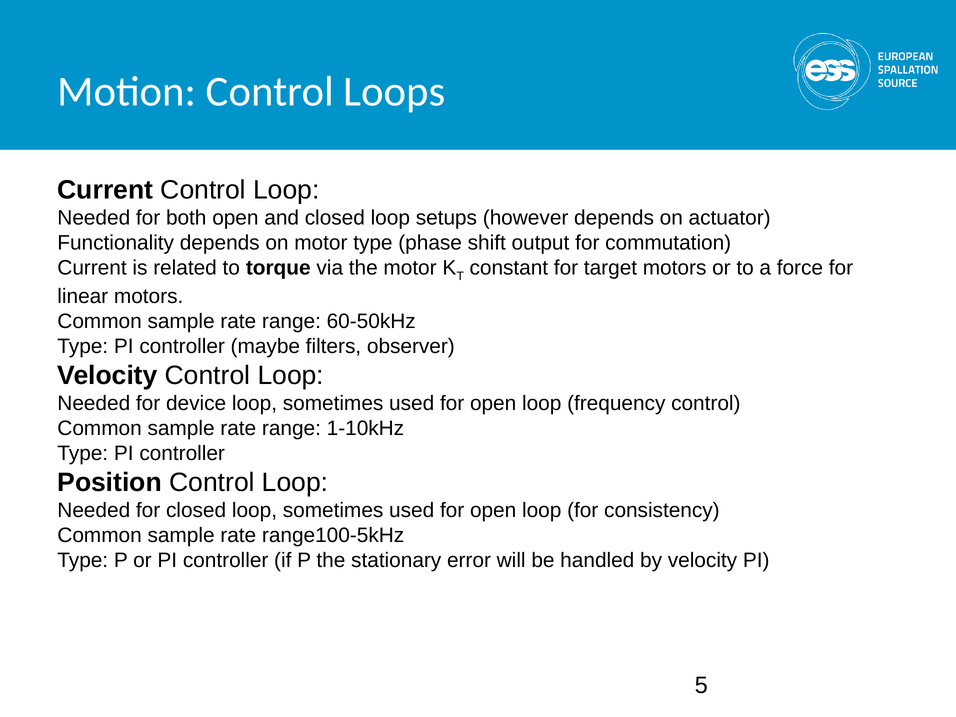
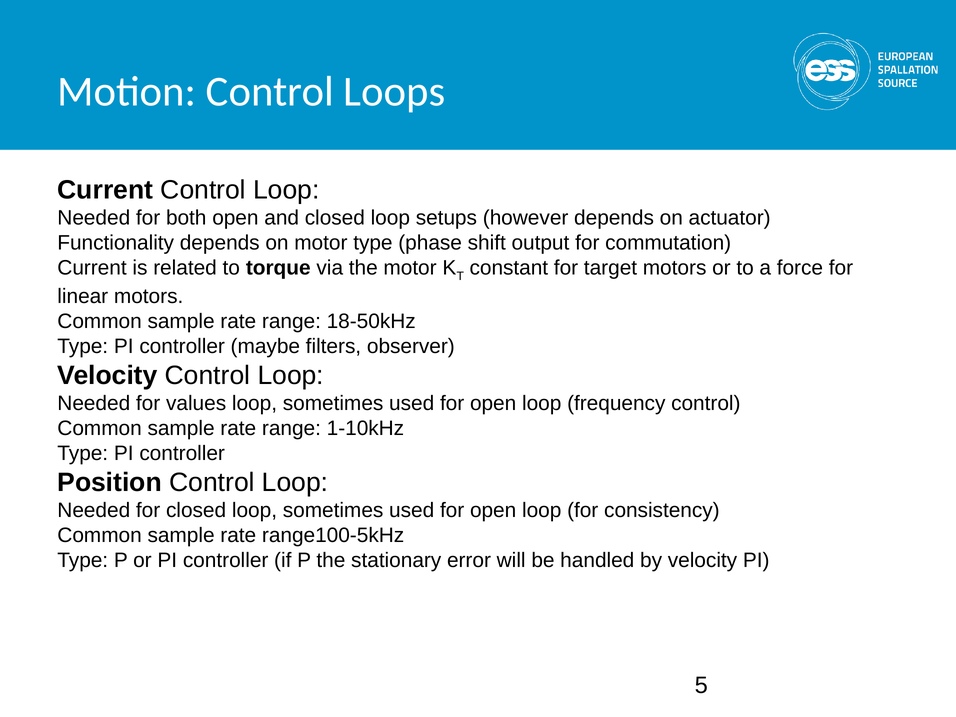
60-50kHz: 60-50kHz -> 18-50kHz
device: device -> values
